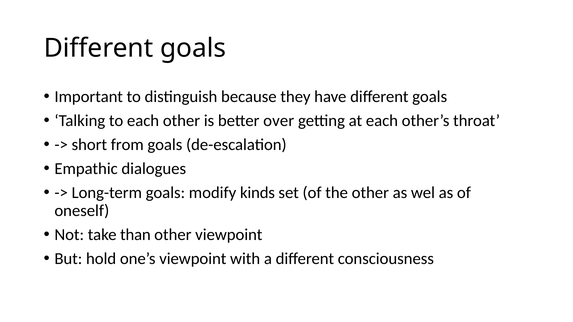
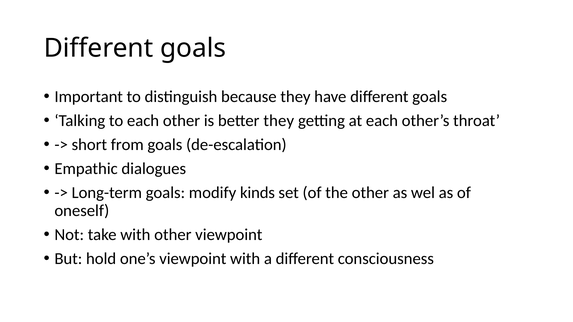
better over: over -> they
take than: than -> with
